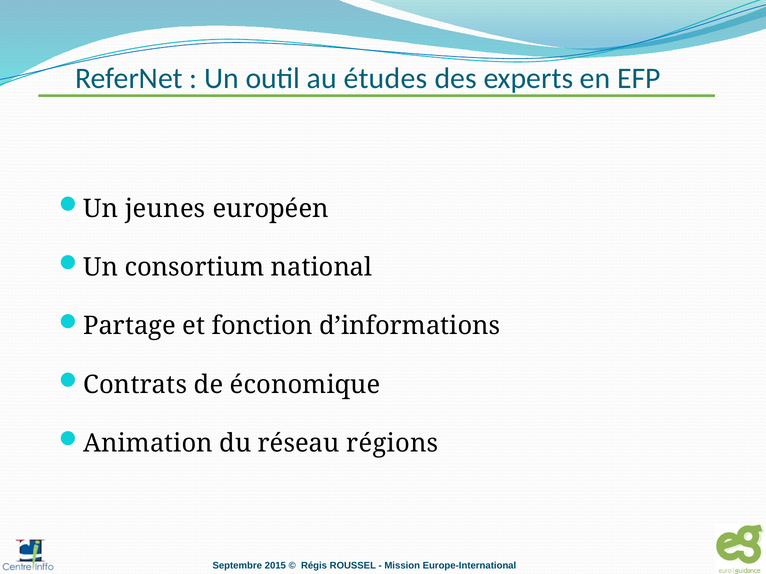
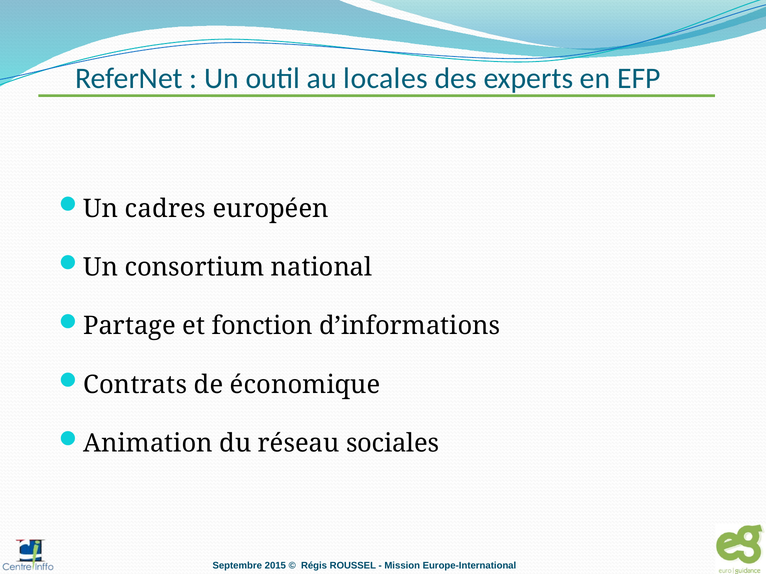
études: études -> locales
jeunes: jeunes -> cadres
régions: régions -> sociales
